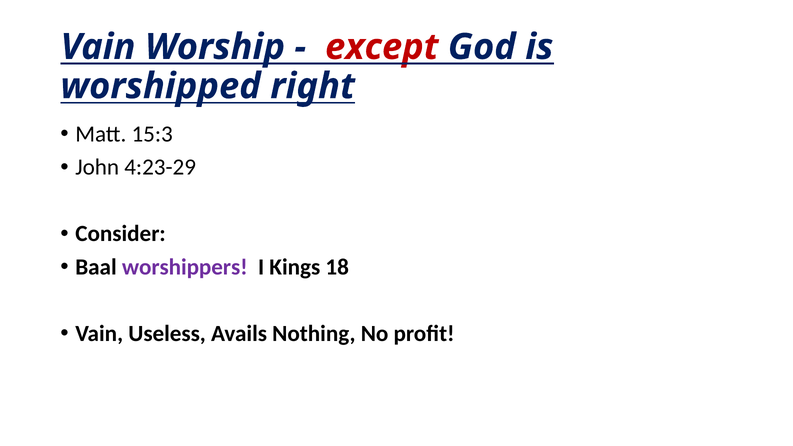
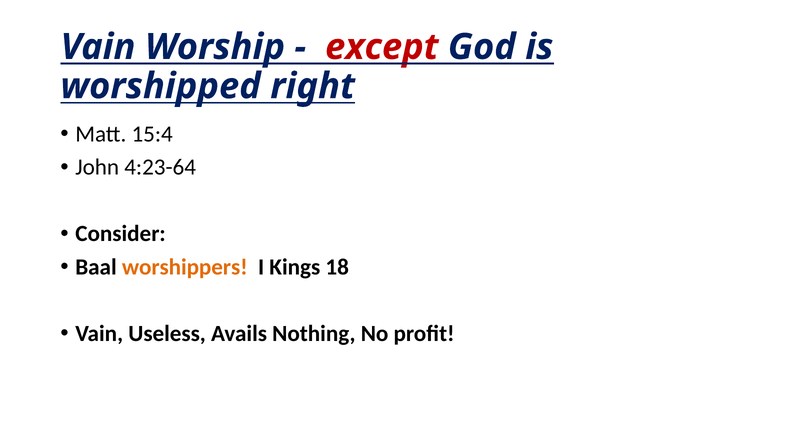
15:3: 15:3 -> 15:4
4:23-29: 4:23-29 -> 4:23-64
worshippers colour: purple -> orange
